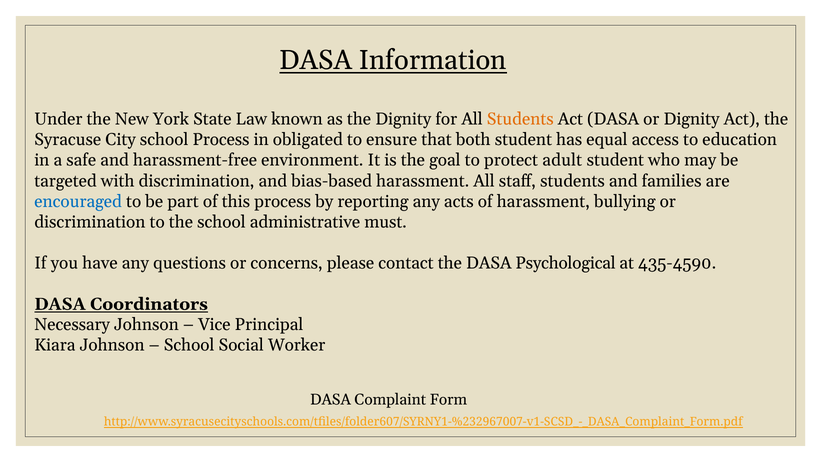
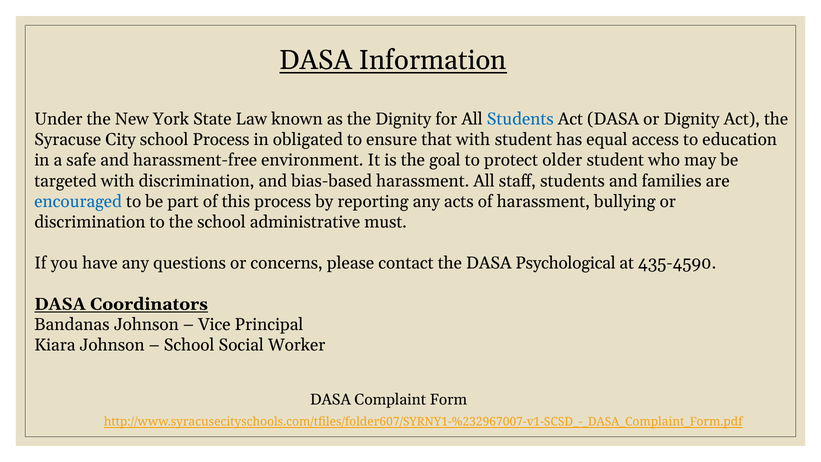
Students at (520, 119) colour: orange -> blue
that both: both -> with
adult: adult -> older
Necessary: Necessary -> Bandanas
